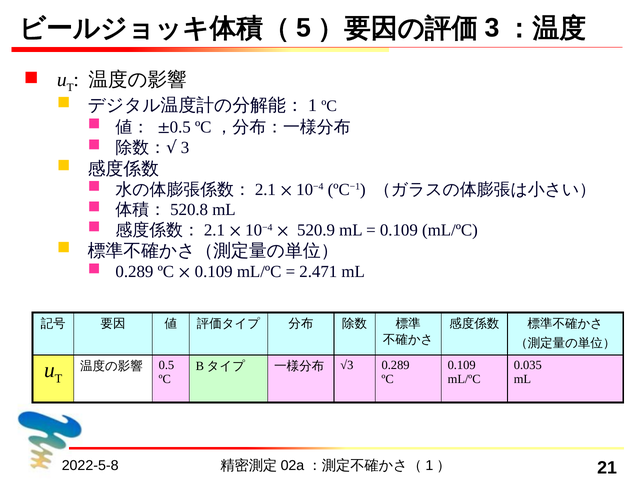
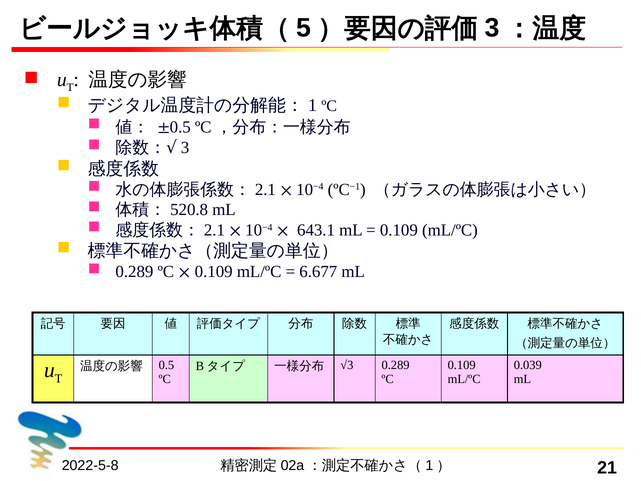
520.9: 520.9 -> 643.1
2.471: 2.471 -> 6.677
0.035: 0.035 -> 0.039
